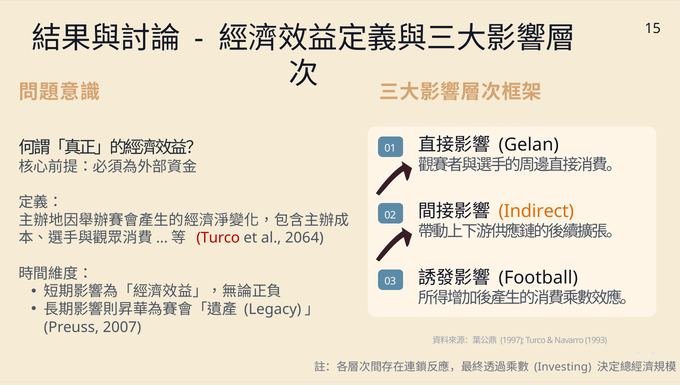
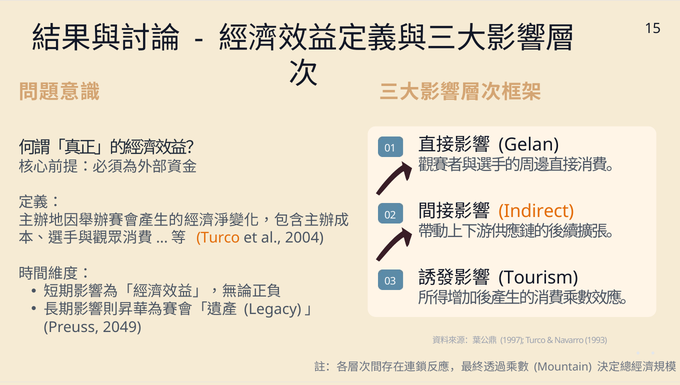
Turco at (218, 238) colour: red -> orange
2064: 2064 -> 2004
Football: Football -> Tourism
2007: 2007 -> 2049
Investing: Investing -> Mountain
